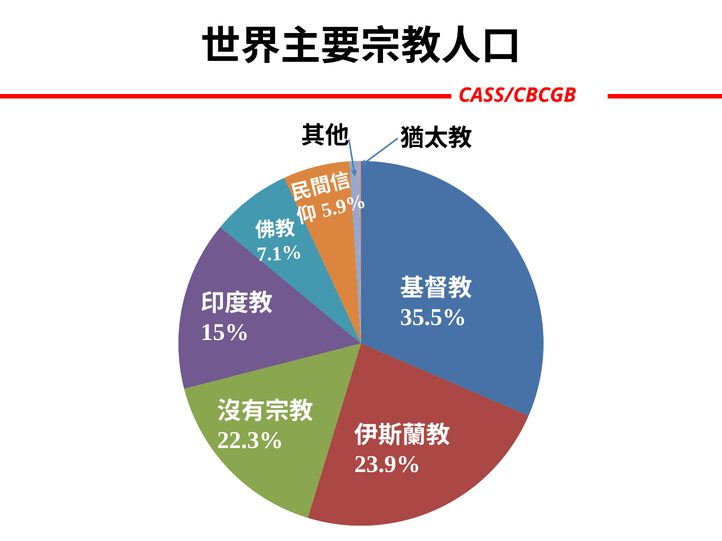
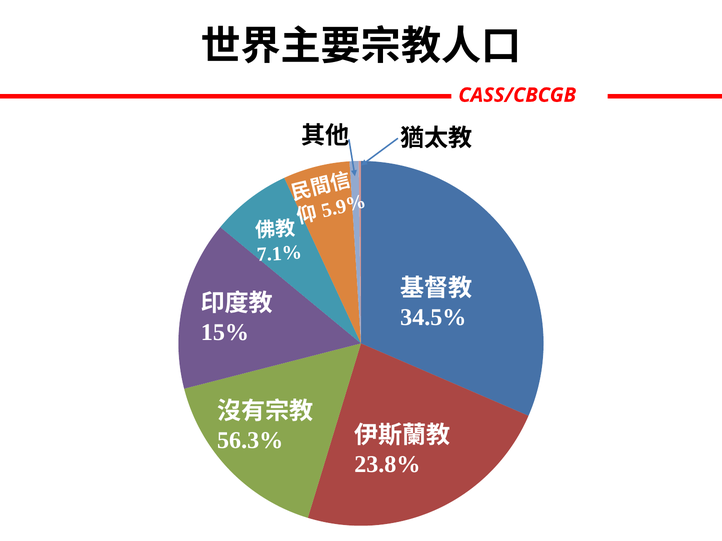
35.5%: 35.5% -> 34.5%
22.3%: 22.3% -> 56.3%
23.9%: 23.9% -> 23.8%
